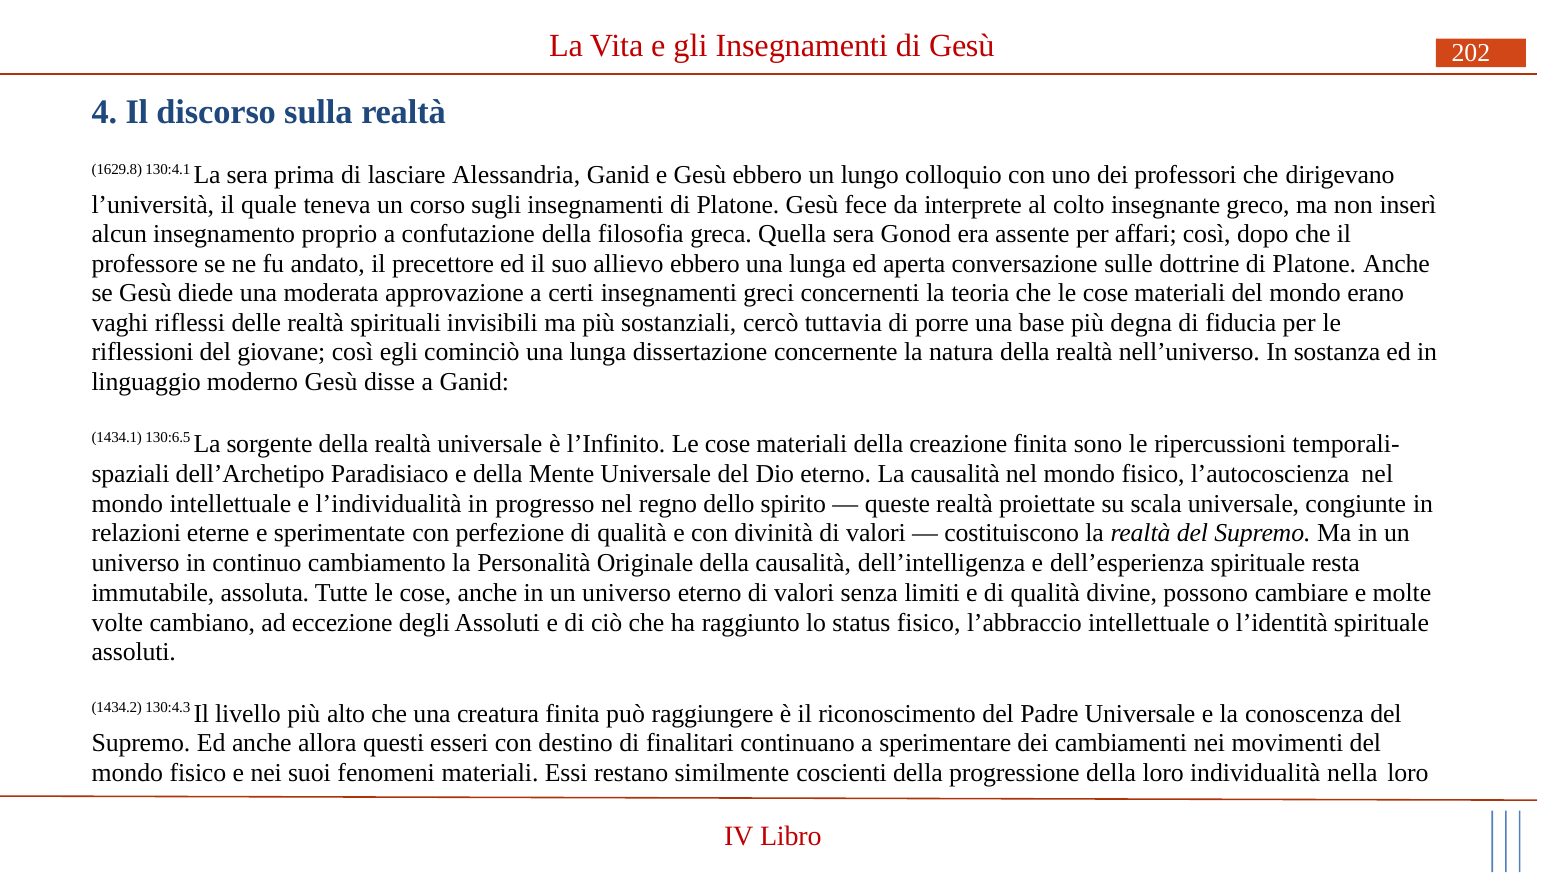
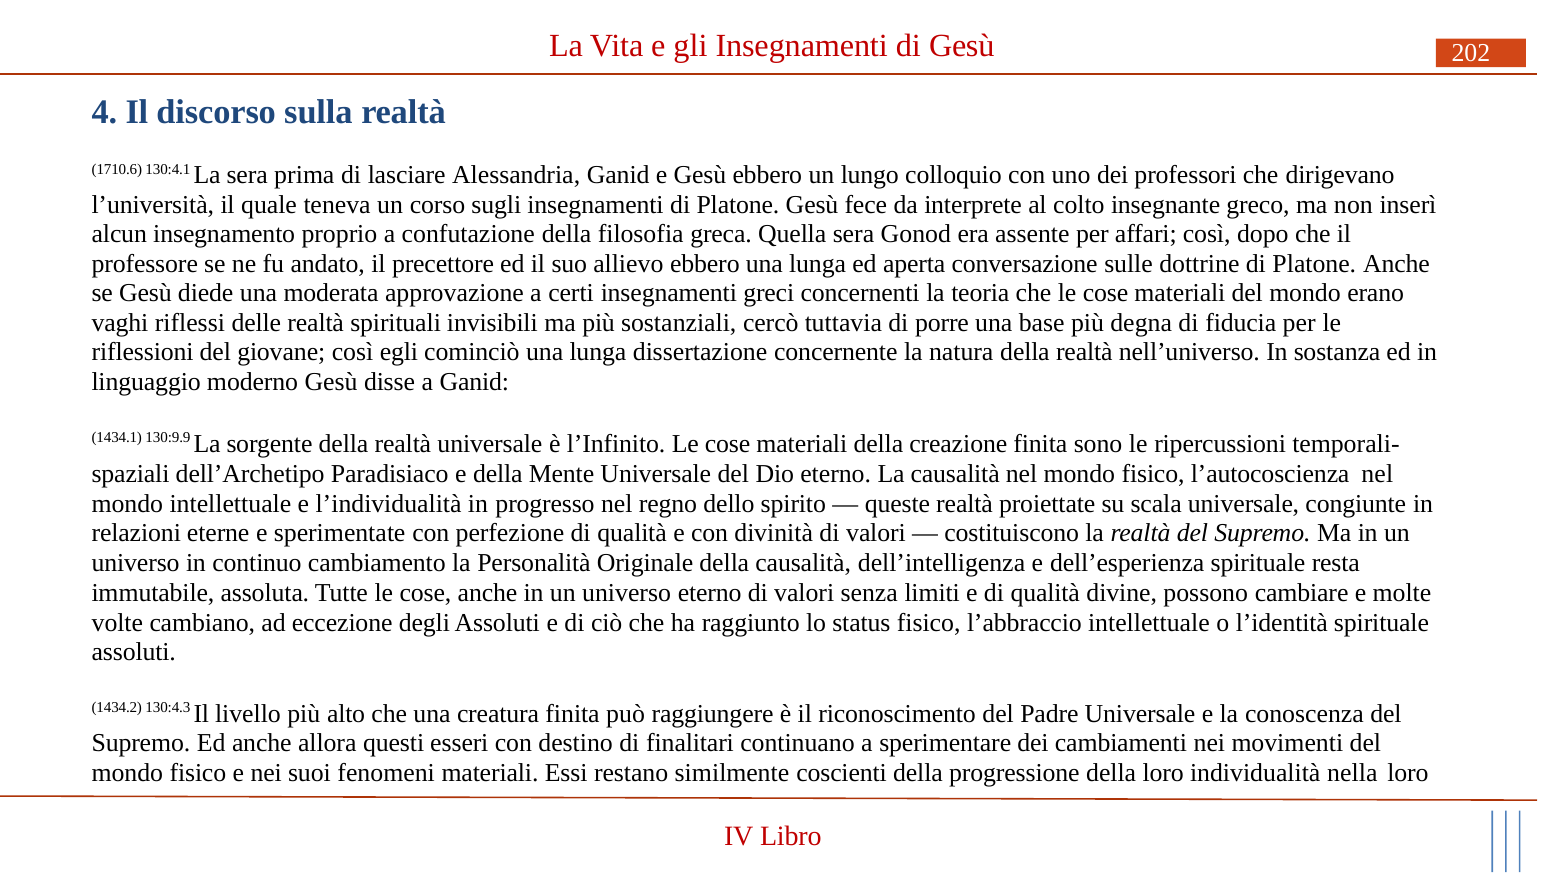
1629.8: 1629.8 -> 1710.6
130:6.5: 130:6.5 -> 130:9.9
